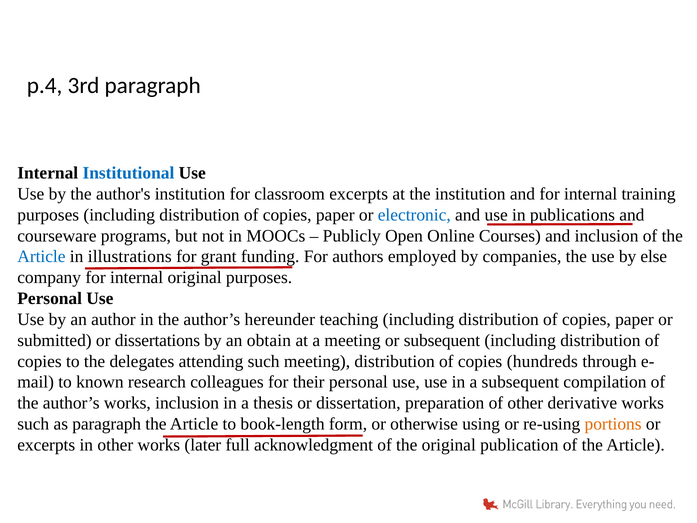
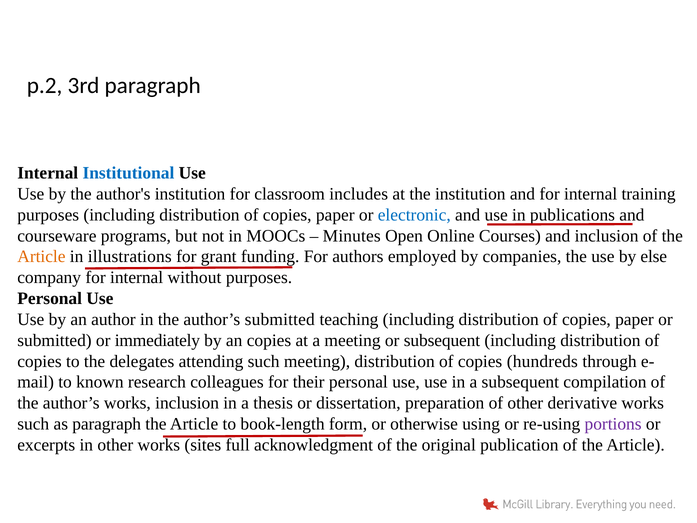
p.4: p.4 -> p.2
classroom excerpts: excerpts -> includes
Publicly: Publicly -> Minutes
Article at (41, 257) colour: blue -> orange
internal original: original -> without
author’s hereunder: hereunder -> submitted
dissertations: dissertations -> immediately
an obtain: obtain -> copies
portions colour: orange -> purple
later: later -> sites
